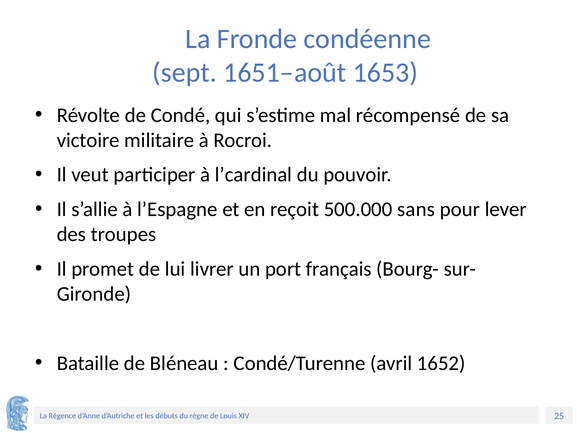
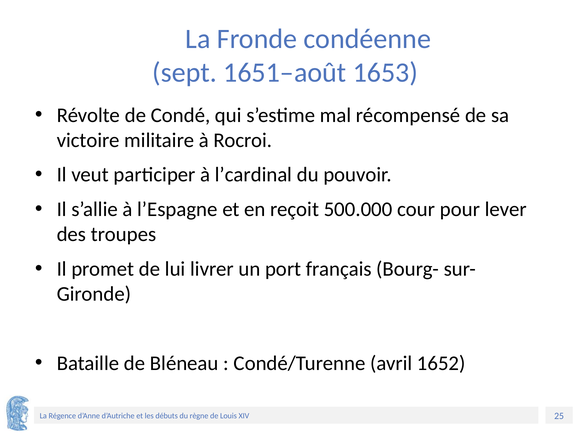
sans: sans -> cour
